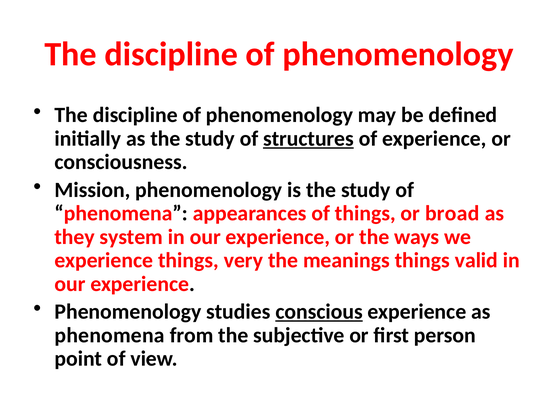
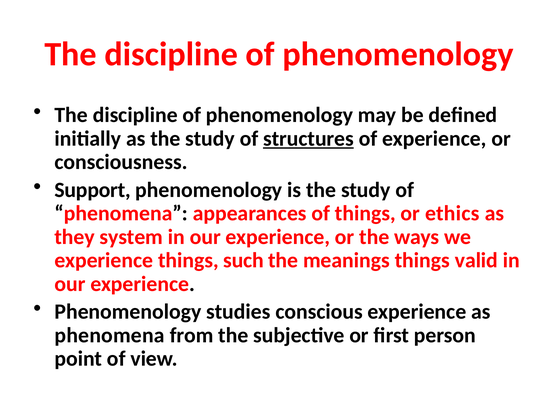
Mission: Mission -> Support
broad: broad -> ethics
very: very -> such
conscious underline: present -> none
